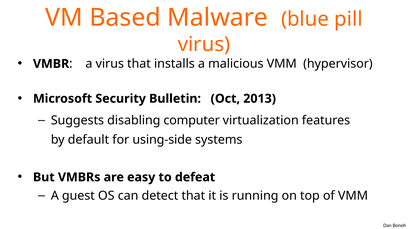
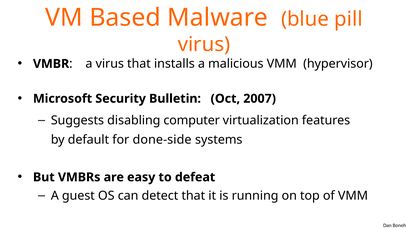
2013: 2013 -> 2007
using-side: using-side -> done-side
